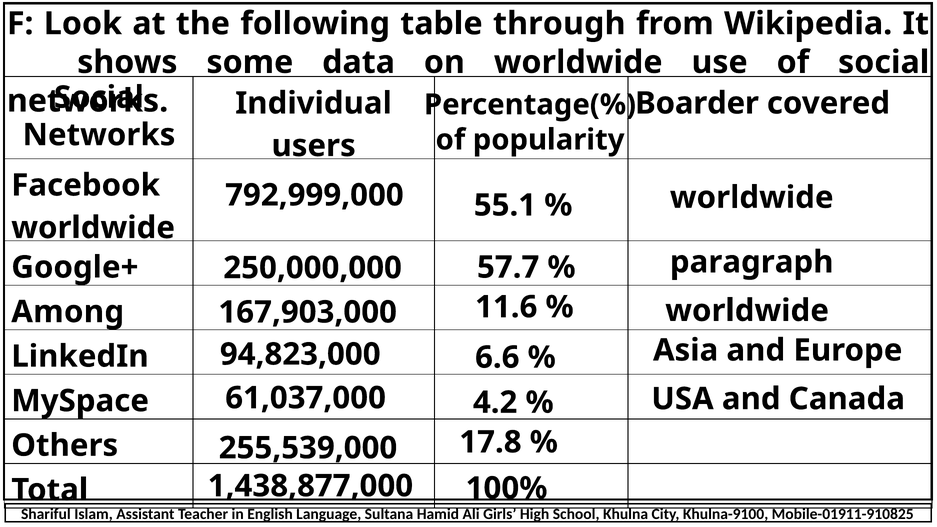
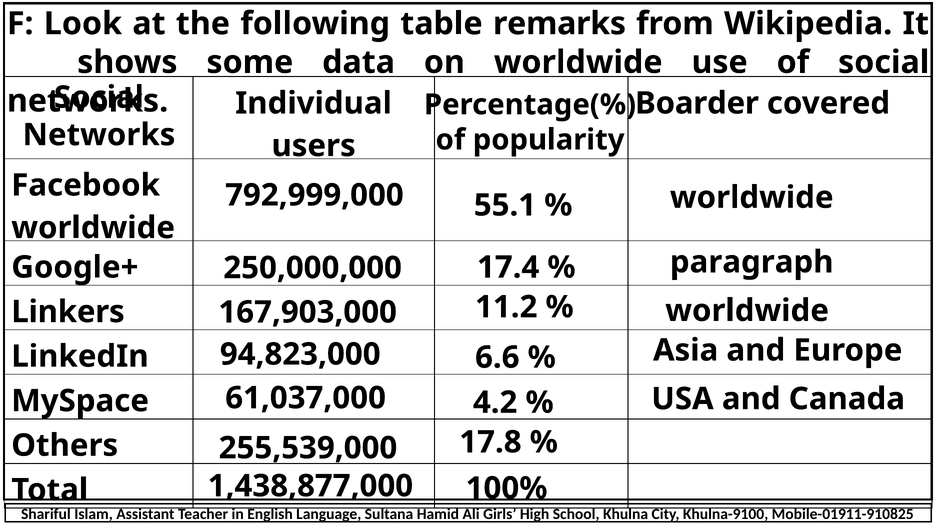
through: through -> remarks
57.7: 57.7 -> 17.4
11.6: 11.6 -> 11.2
Among: Among -> Linkers
